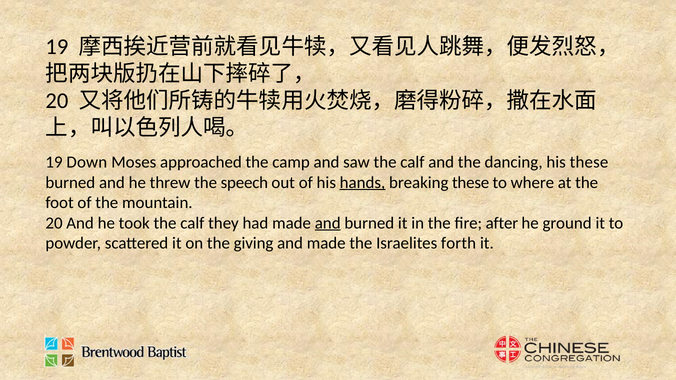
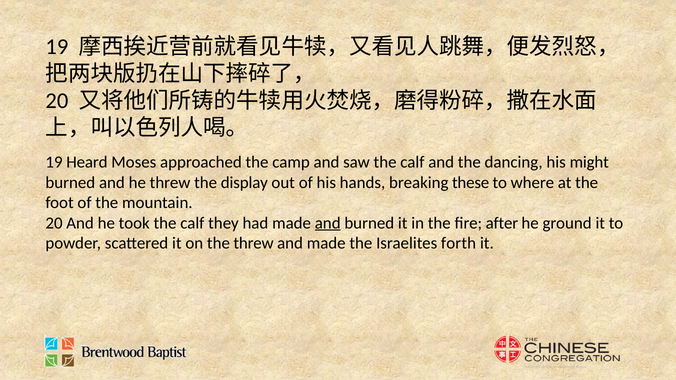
Down: Down -> Heard
his these: these -> might
speech: speech -> display
hands underline: present -> none
the giving: giving -> threw
